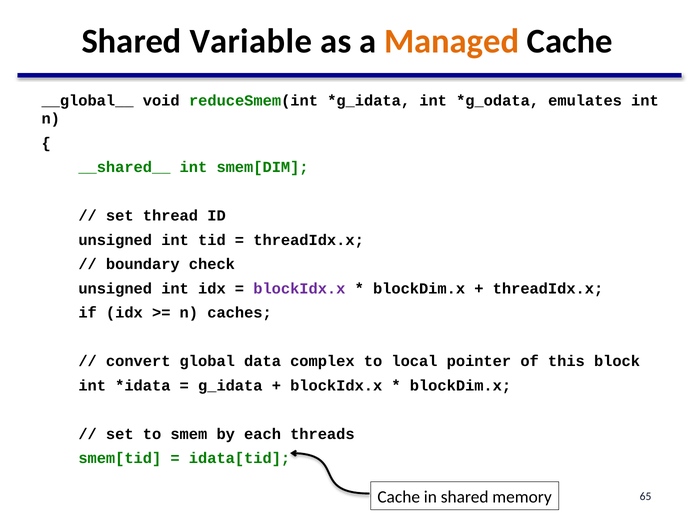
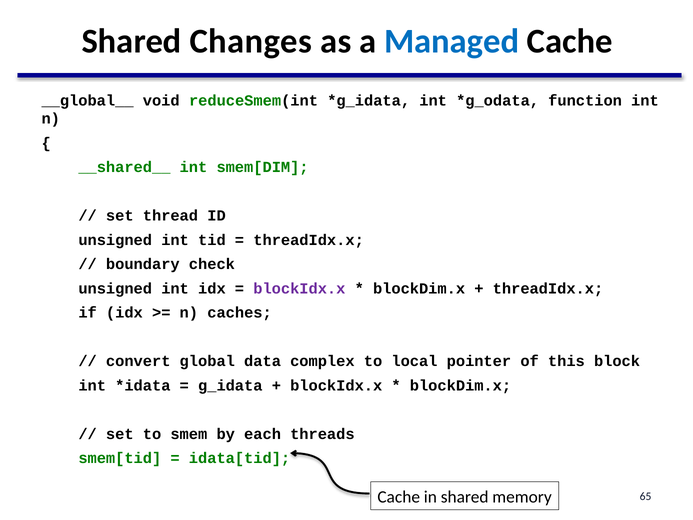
Variable: Variable -> Changes
Managed colour: orange -> blue
emulates: emulates -> function
